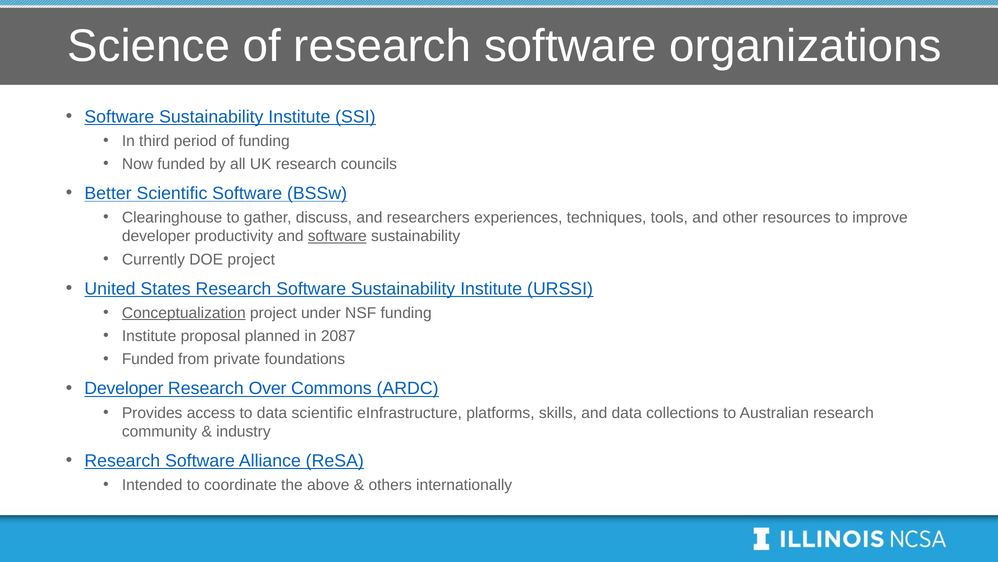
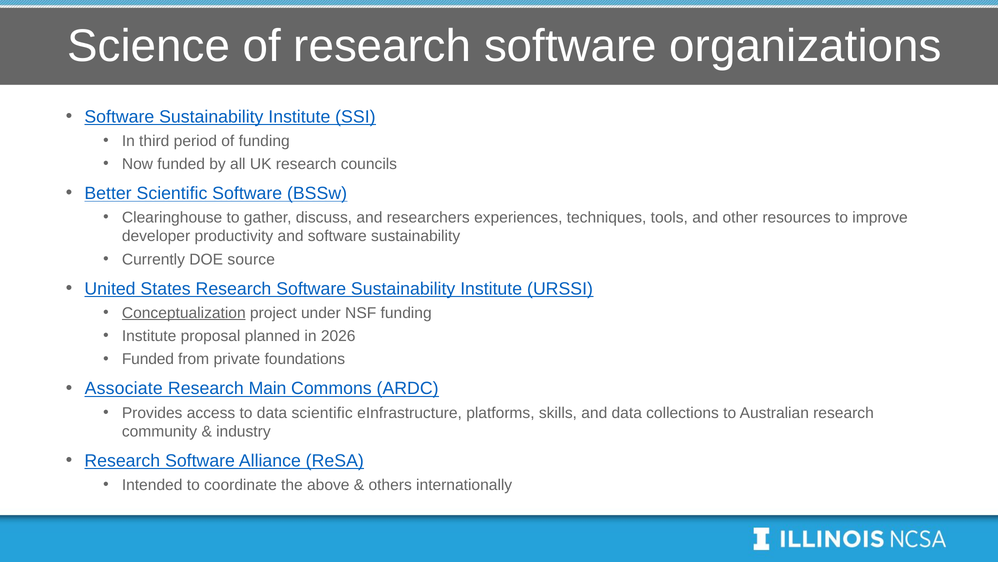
software at (337, 236) underline: present -> none
DOE project: project -> source
2087: 2087 -> 2026
Developer at (124, 388): Developer -> Associate
Over: Over -> Main
